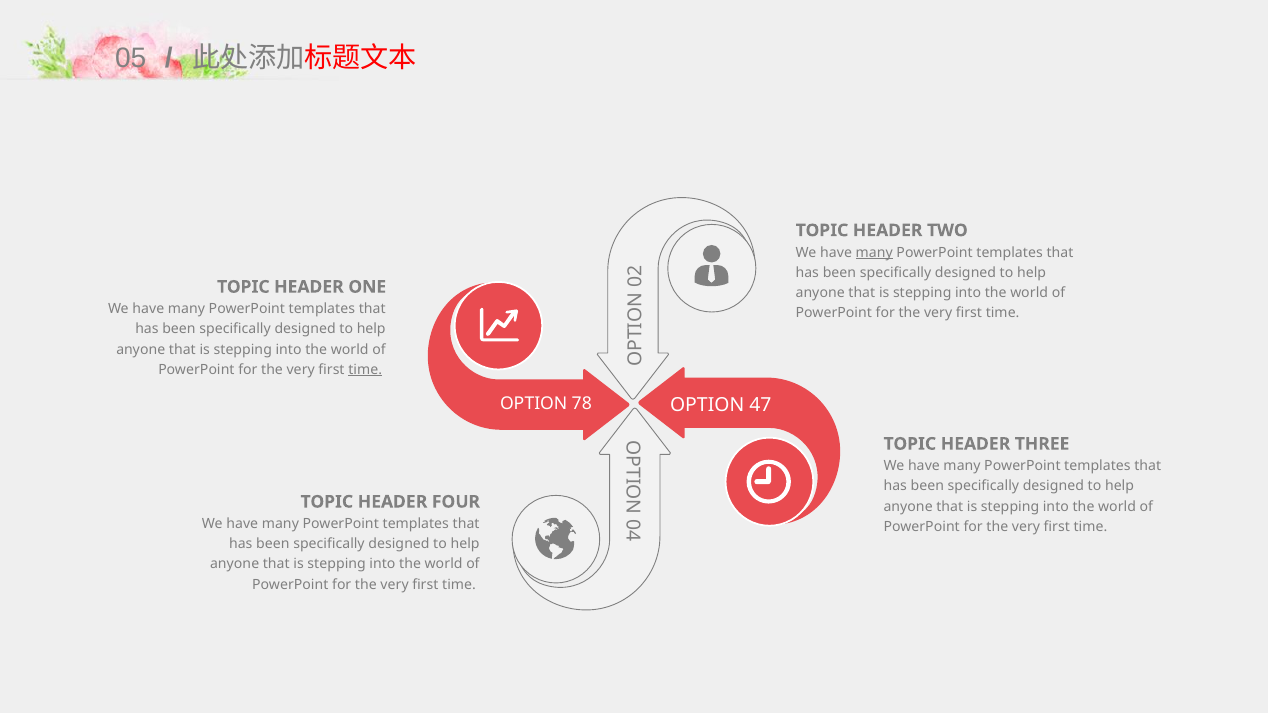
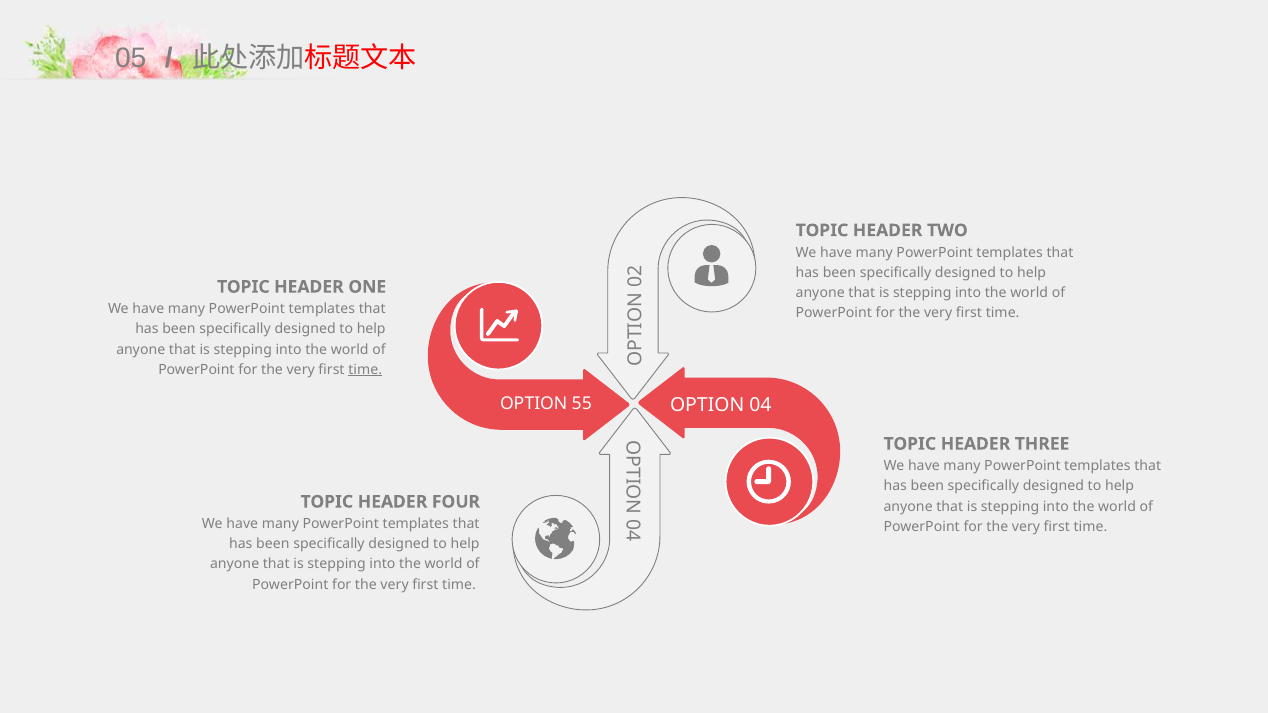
many at (874, 253) underline: present -> none
78: 78 -> 55
47: 47 -> 04
